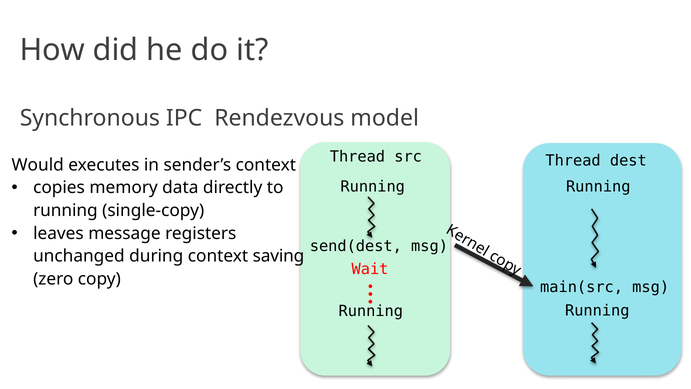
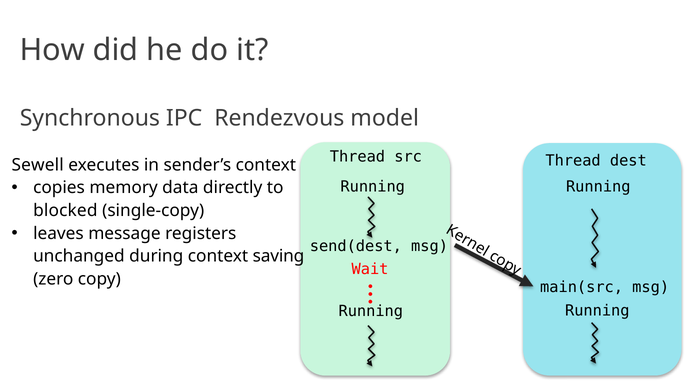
Would: Would -> Sewell
running at (65, 210): running -> blocked
